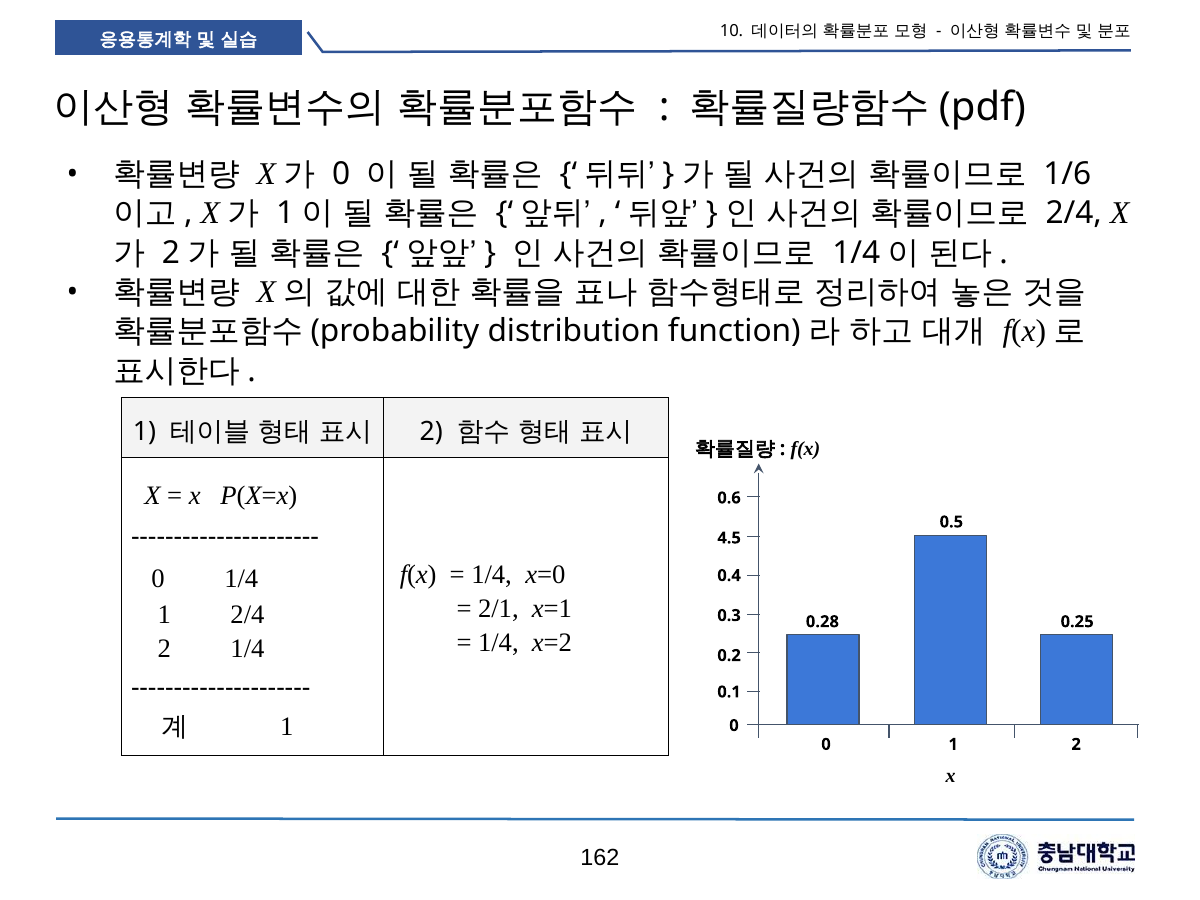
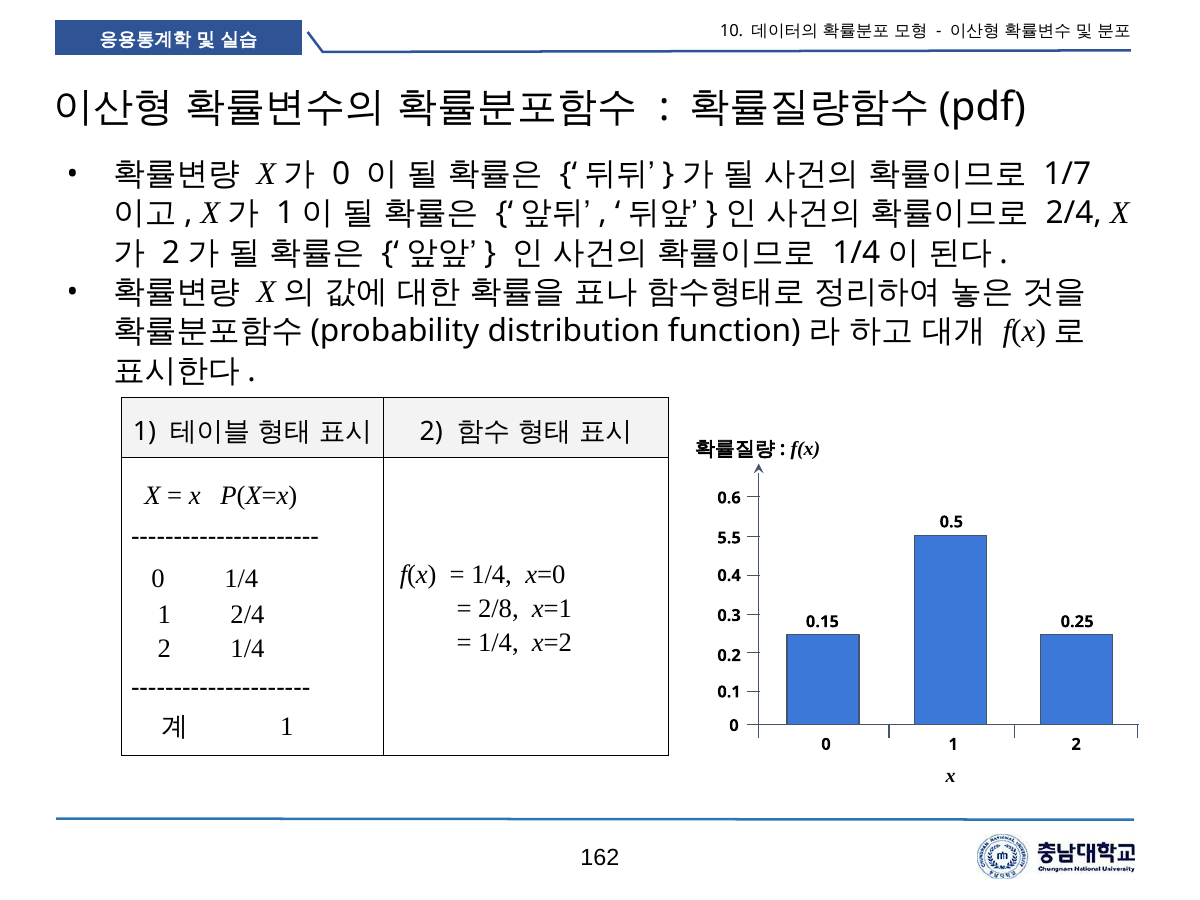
1/6: 1/6 -> 1/7
4.5: 4.5 -> 5.5
2/1: 2/1 -> 2/8
0.28: 0.28 -> 0.15
